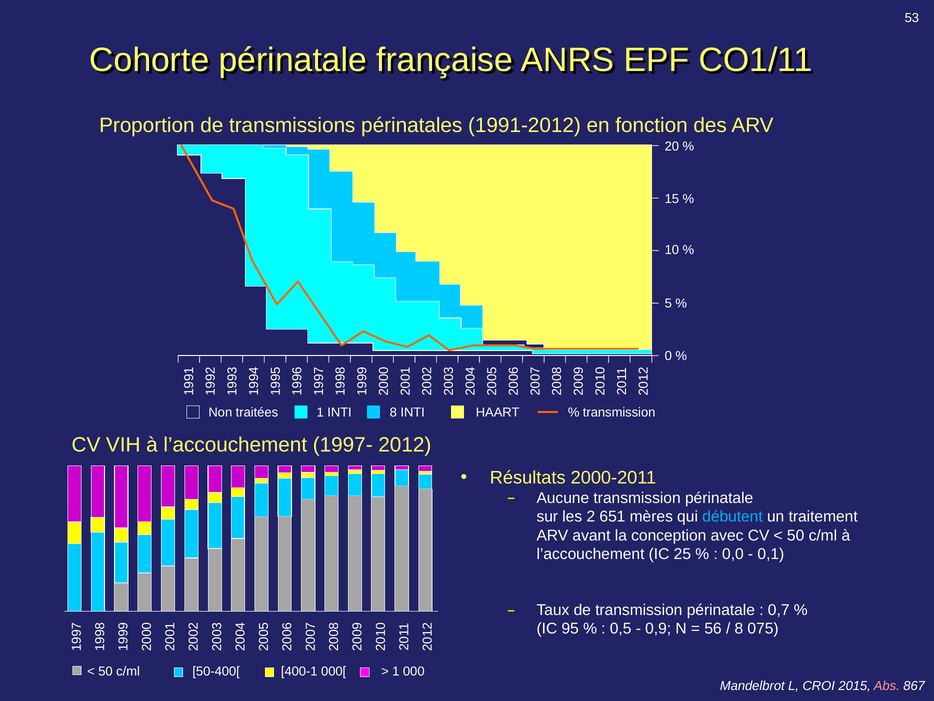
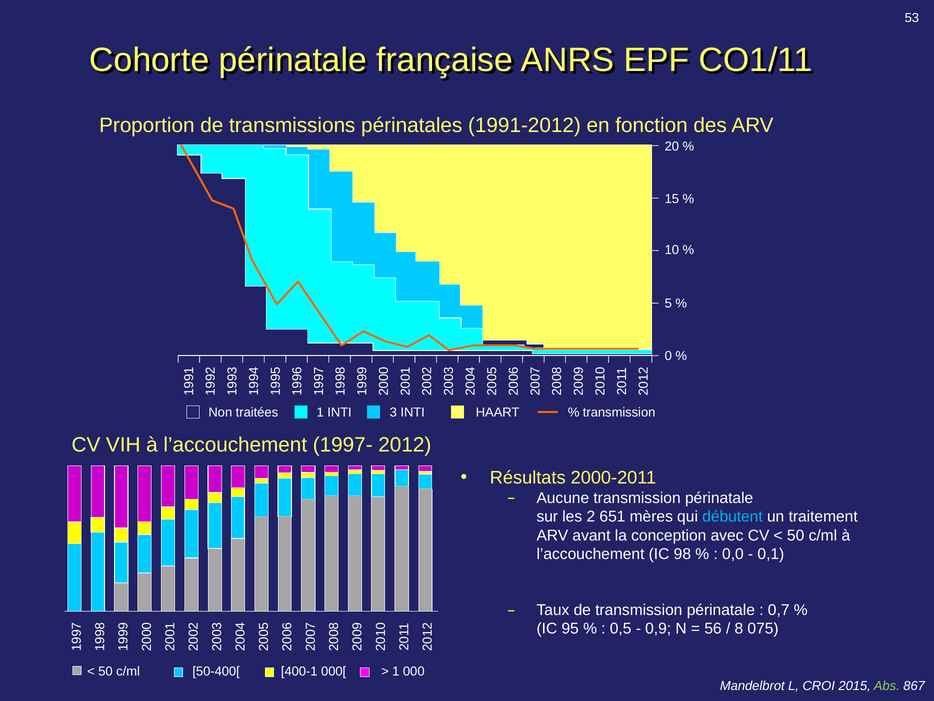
INTI 8: 8 -> 3
25: 25 -> 98
Abs colour: pink -> light green
